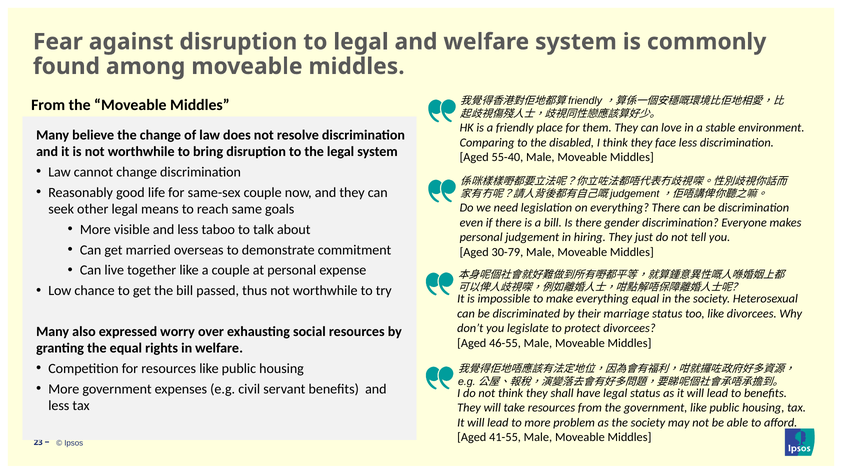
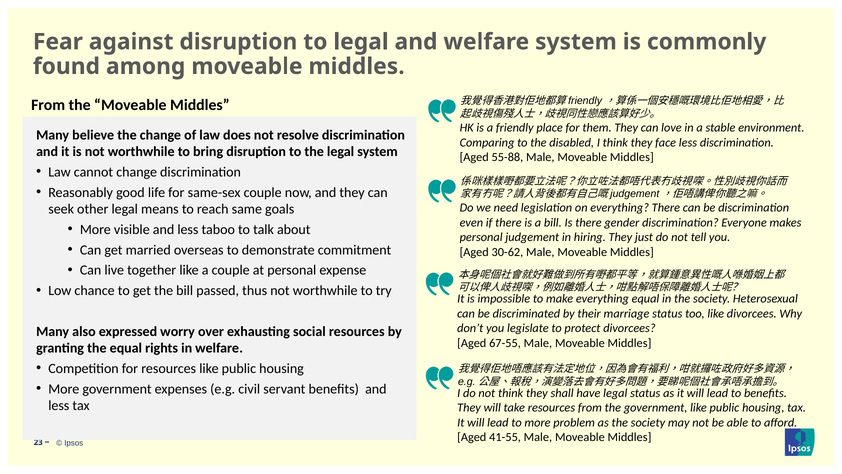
55-40: 55-40 -> 55-88
30-79: 30-79 -> 30-62
46-55: 46-55 -> 67-55
